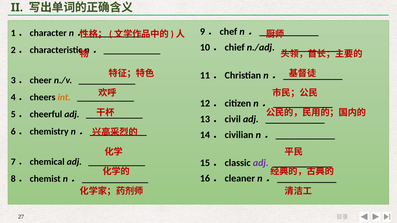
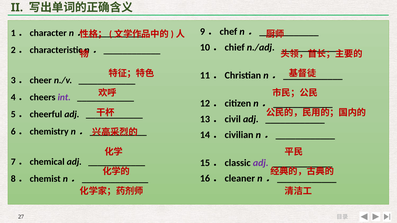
int colour: orange -> purple
